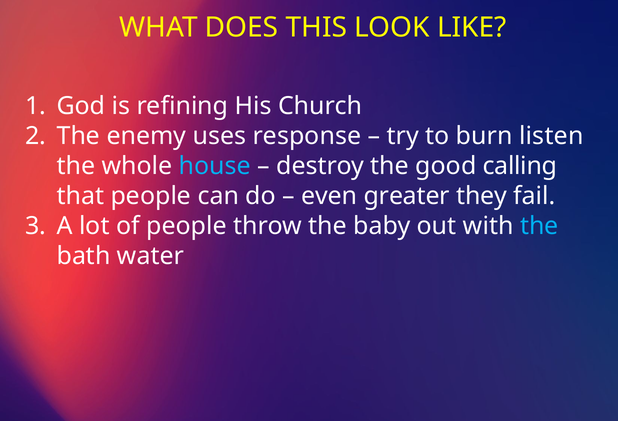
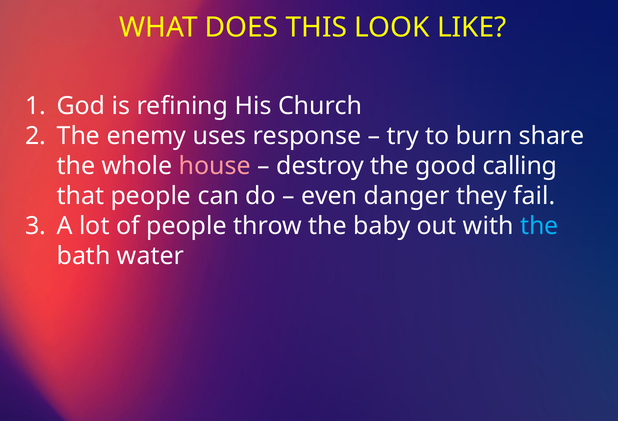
listen: listen -> share
house colour: light blue -> pink
greater: greater -> danger
